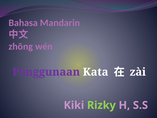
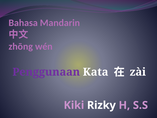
Rizky colour: light green -> white
